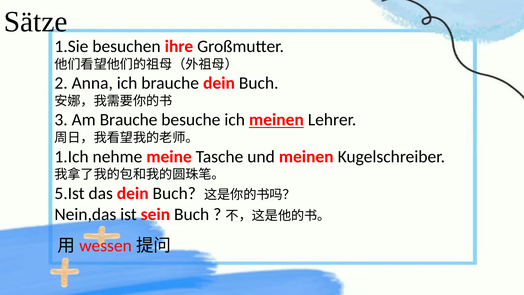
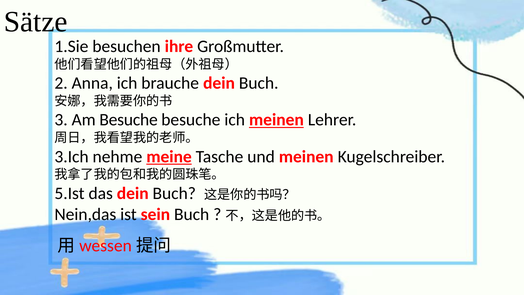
Am Brauche: Brauche -> Besuche
1.Ich: 1.Ich -> 3.Ich
meine underline: none -> present
